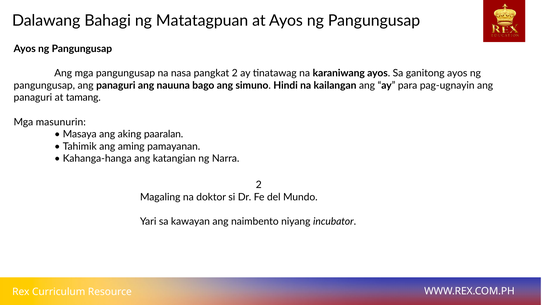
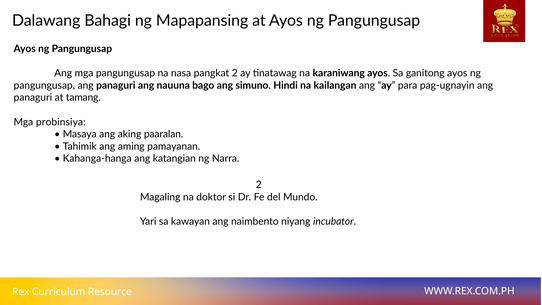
Matatagpuan: Matatagpuan -> Mapapansing
masunurin: masunurin -> probinsiya
